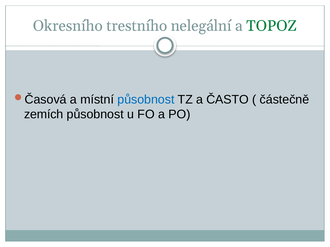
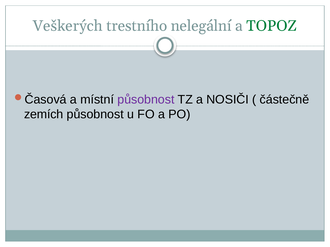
Okresního: Okresního -> Veškerých
působnost at (146, 100) colour: blue -> purple
ČASTO: ČASTO -> NOSIČI
